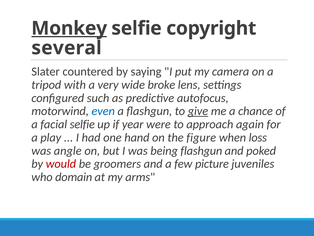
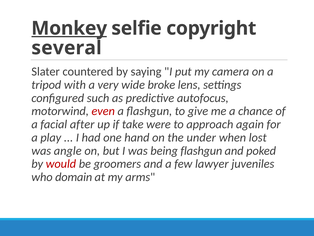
even colour: blue -> red
give underline: present -> none
facial selfie: selfie -> after
year: year -> take
figure: figure -> under
loss: loss -> lost
picture: picture -> lawyer
